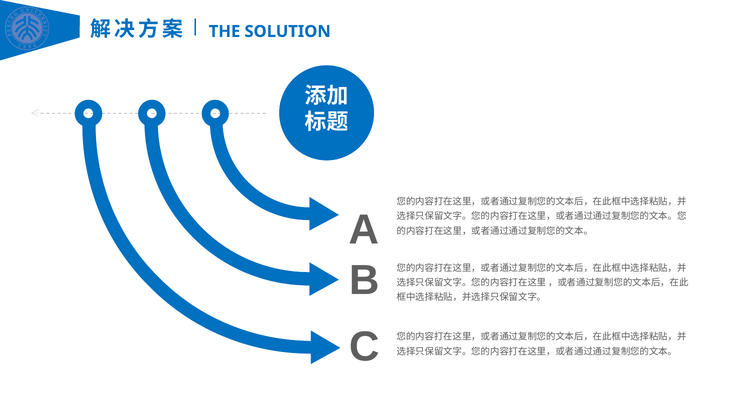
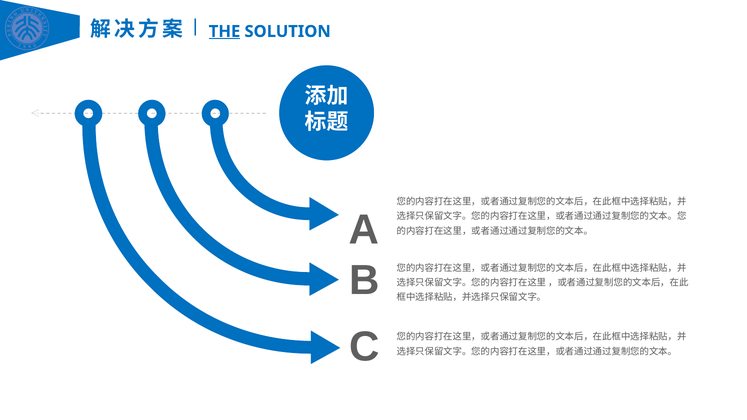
THE underline: none -> present
